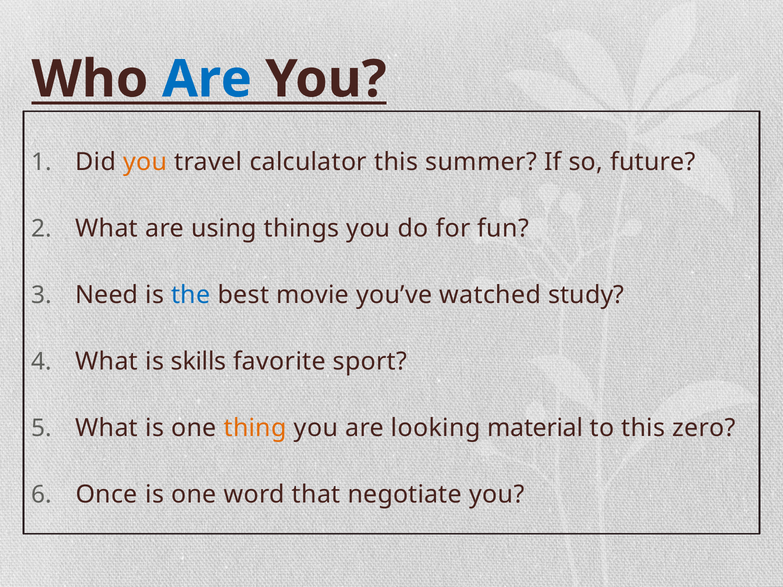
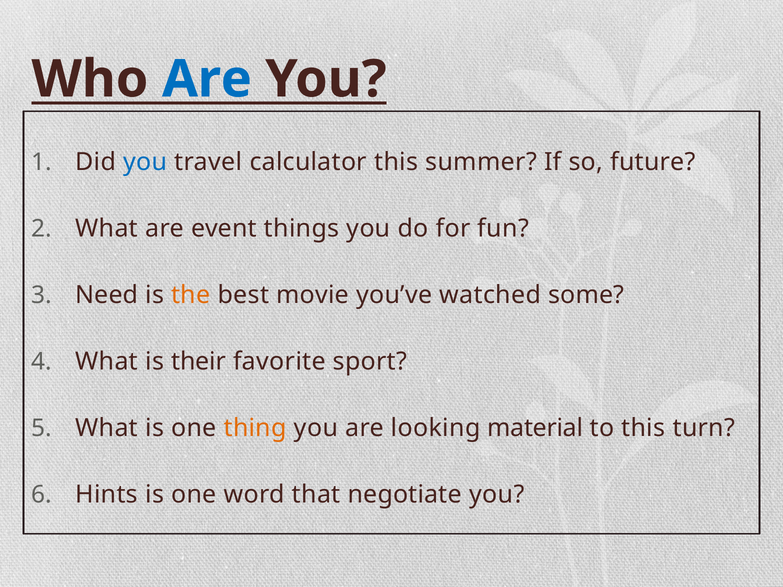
you at (145, 162) colour: orange -> blue
using: using -> event
the colour: blue -> orange
study: study -> some
skills: skills -> their
zero: zero -> turn
Once: Once -> Hints
